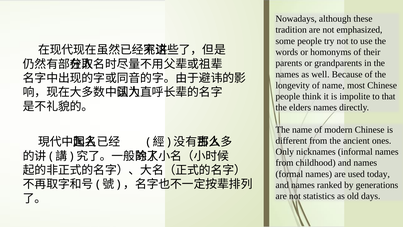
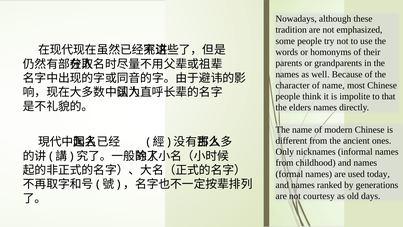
longevity: longevity -> character
statistics: statistics -> courtesy
